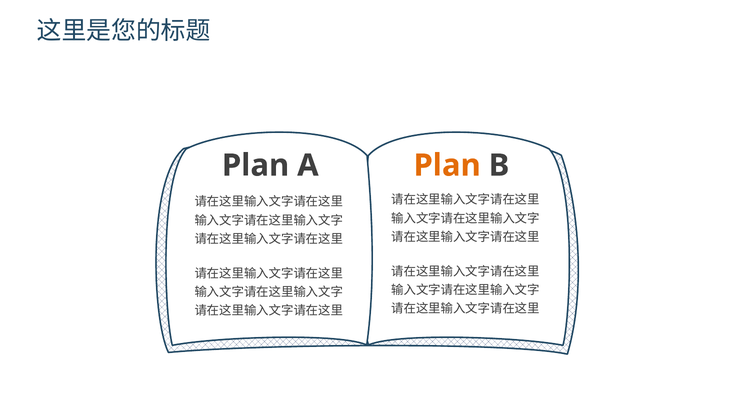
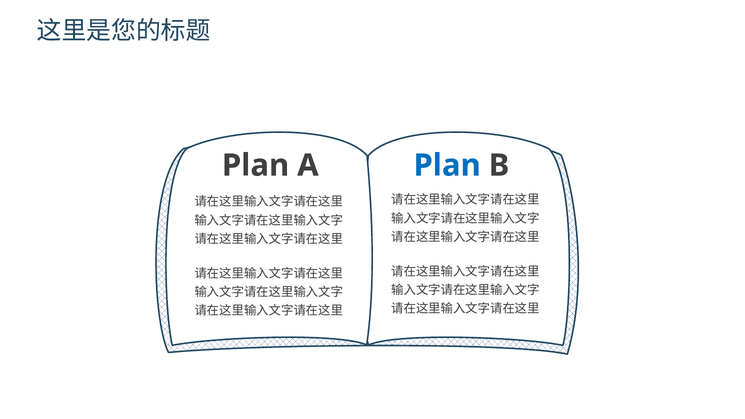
Plan at (447, 165) colour: orange -> blue
